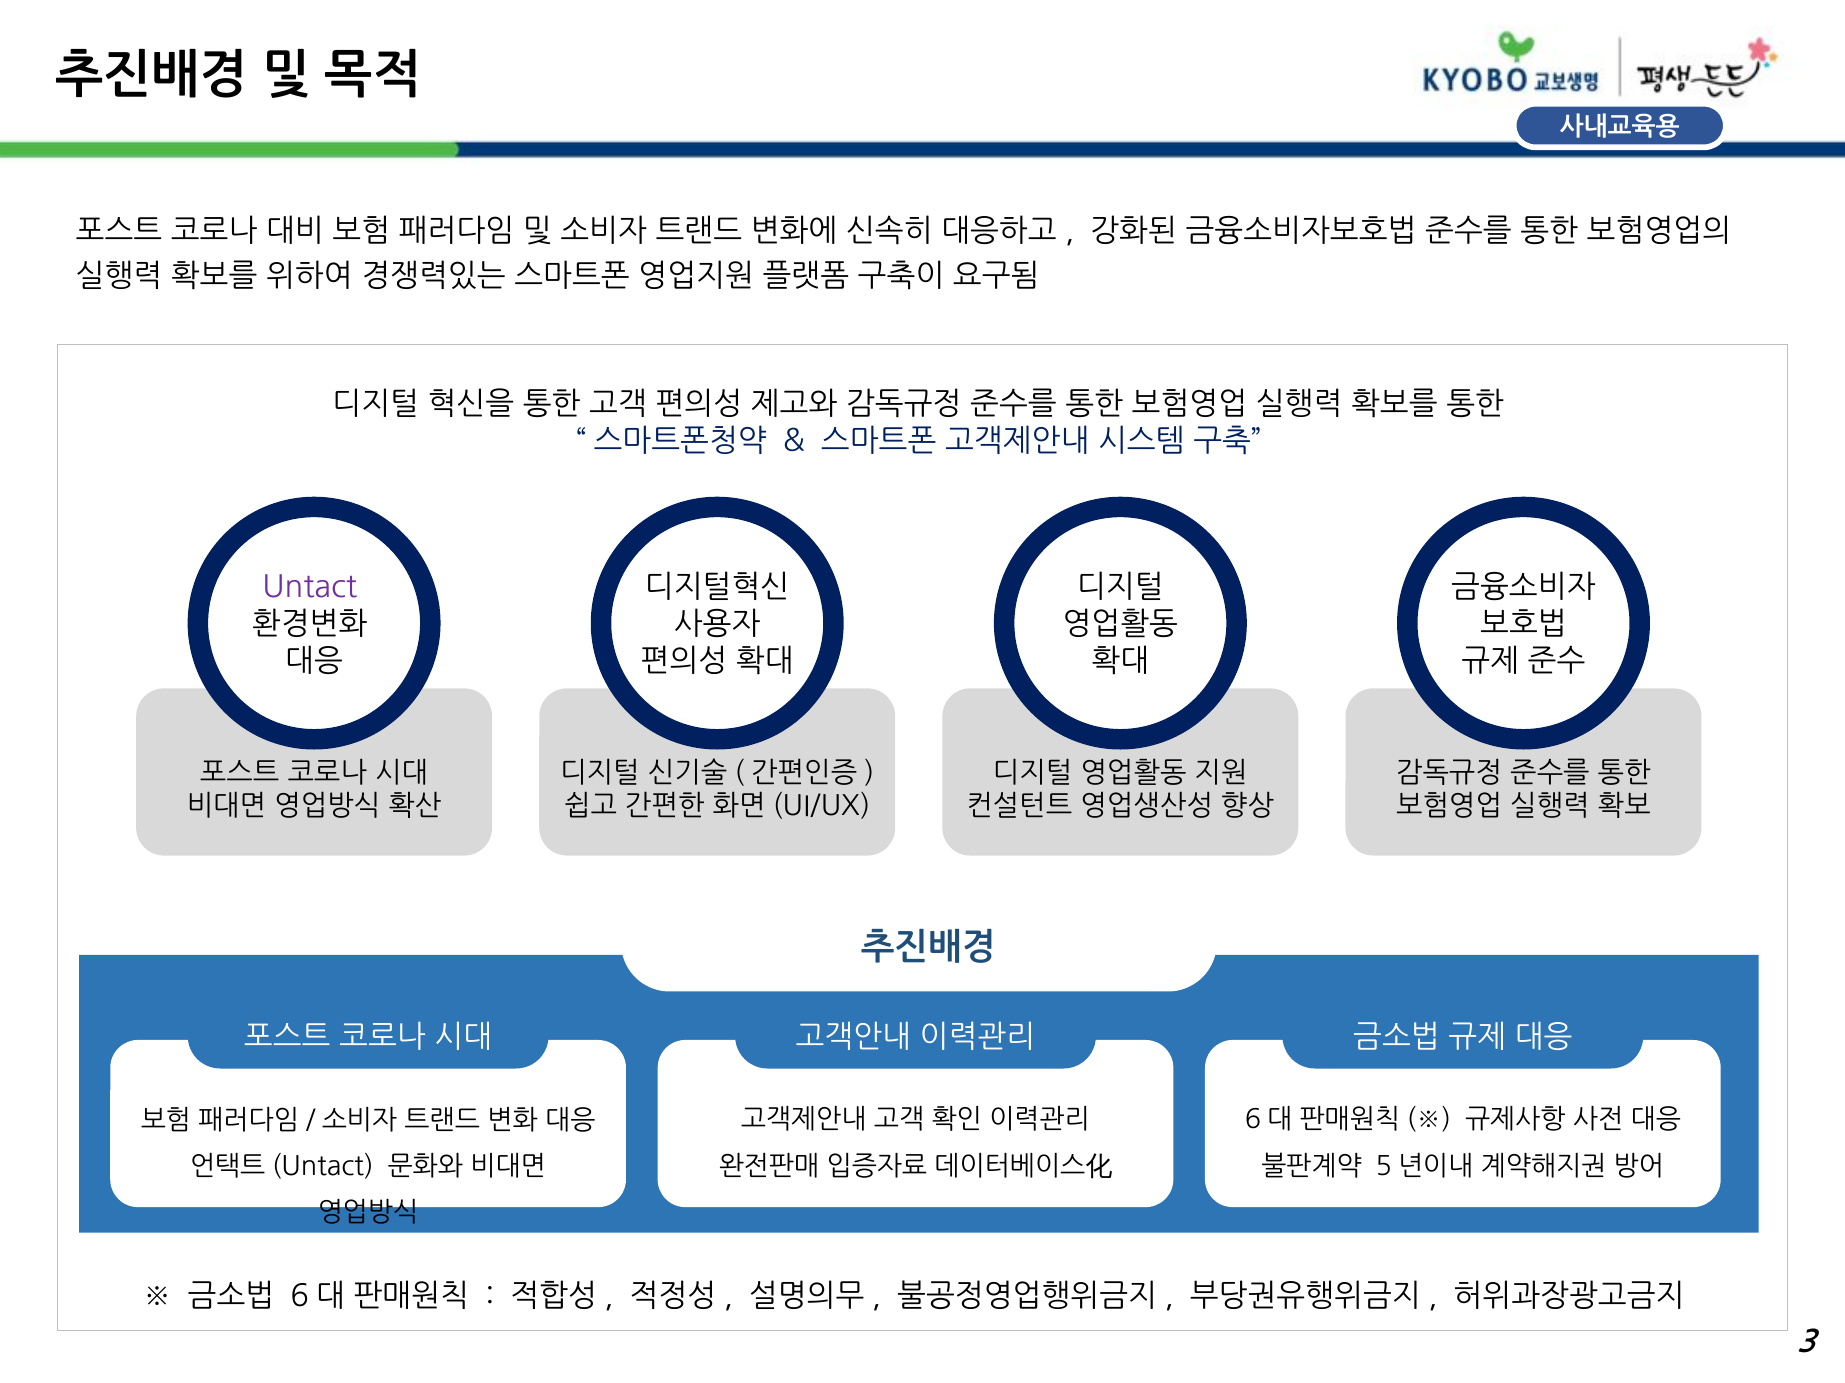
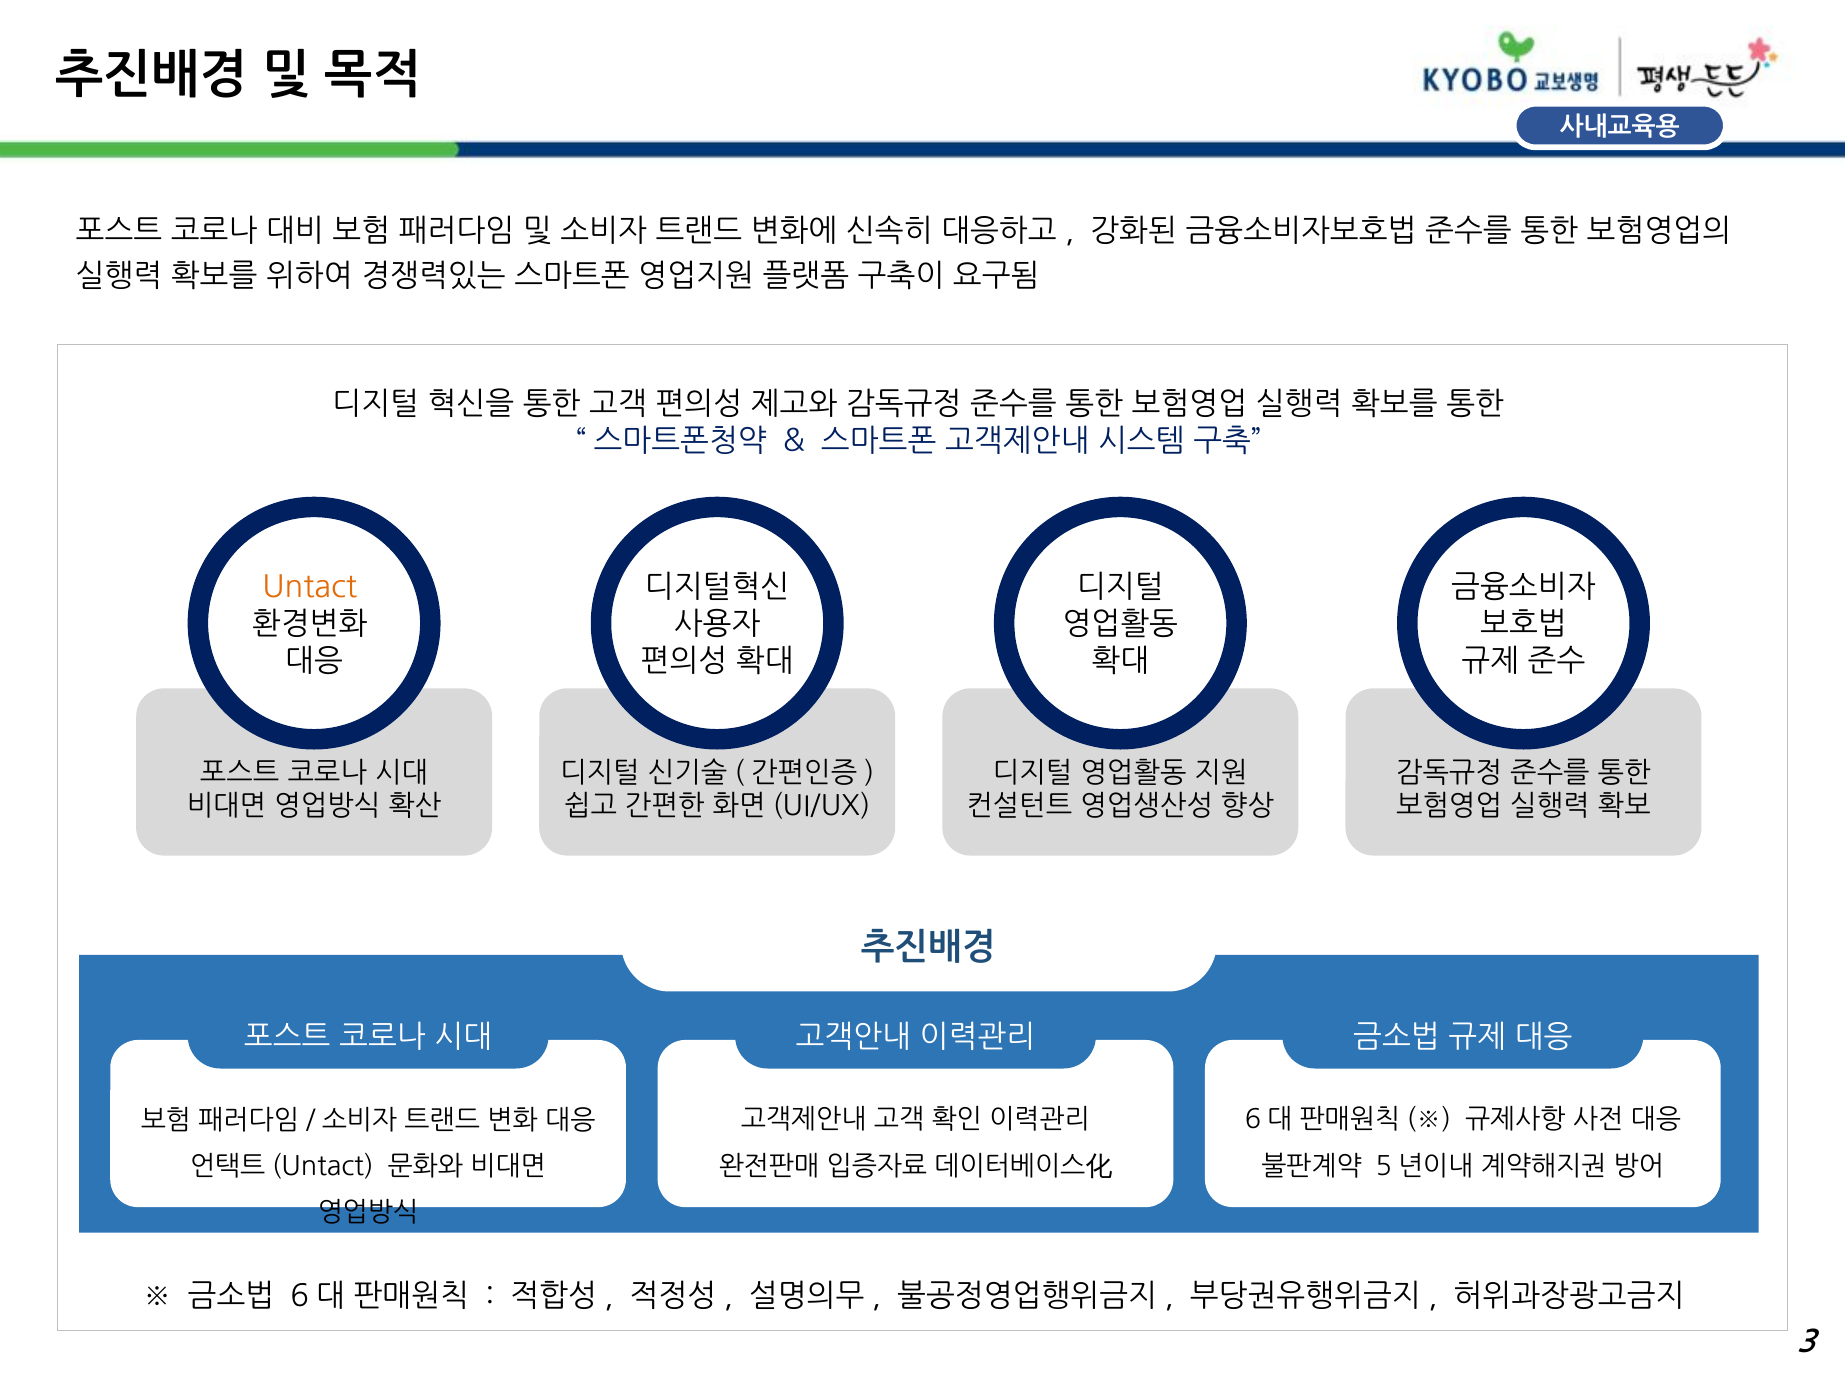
Untact colour: purple -> orange
